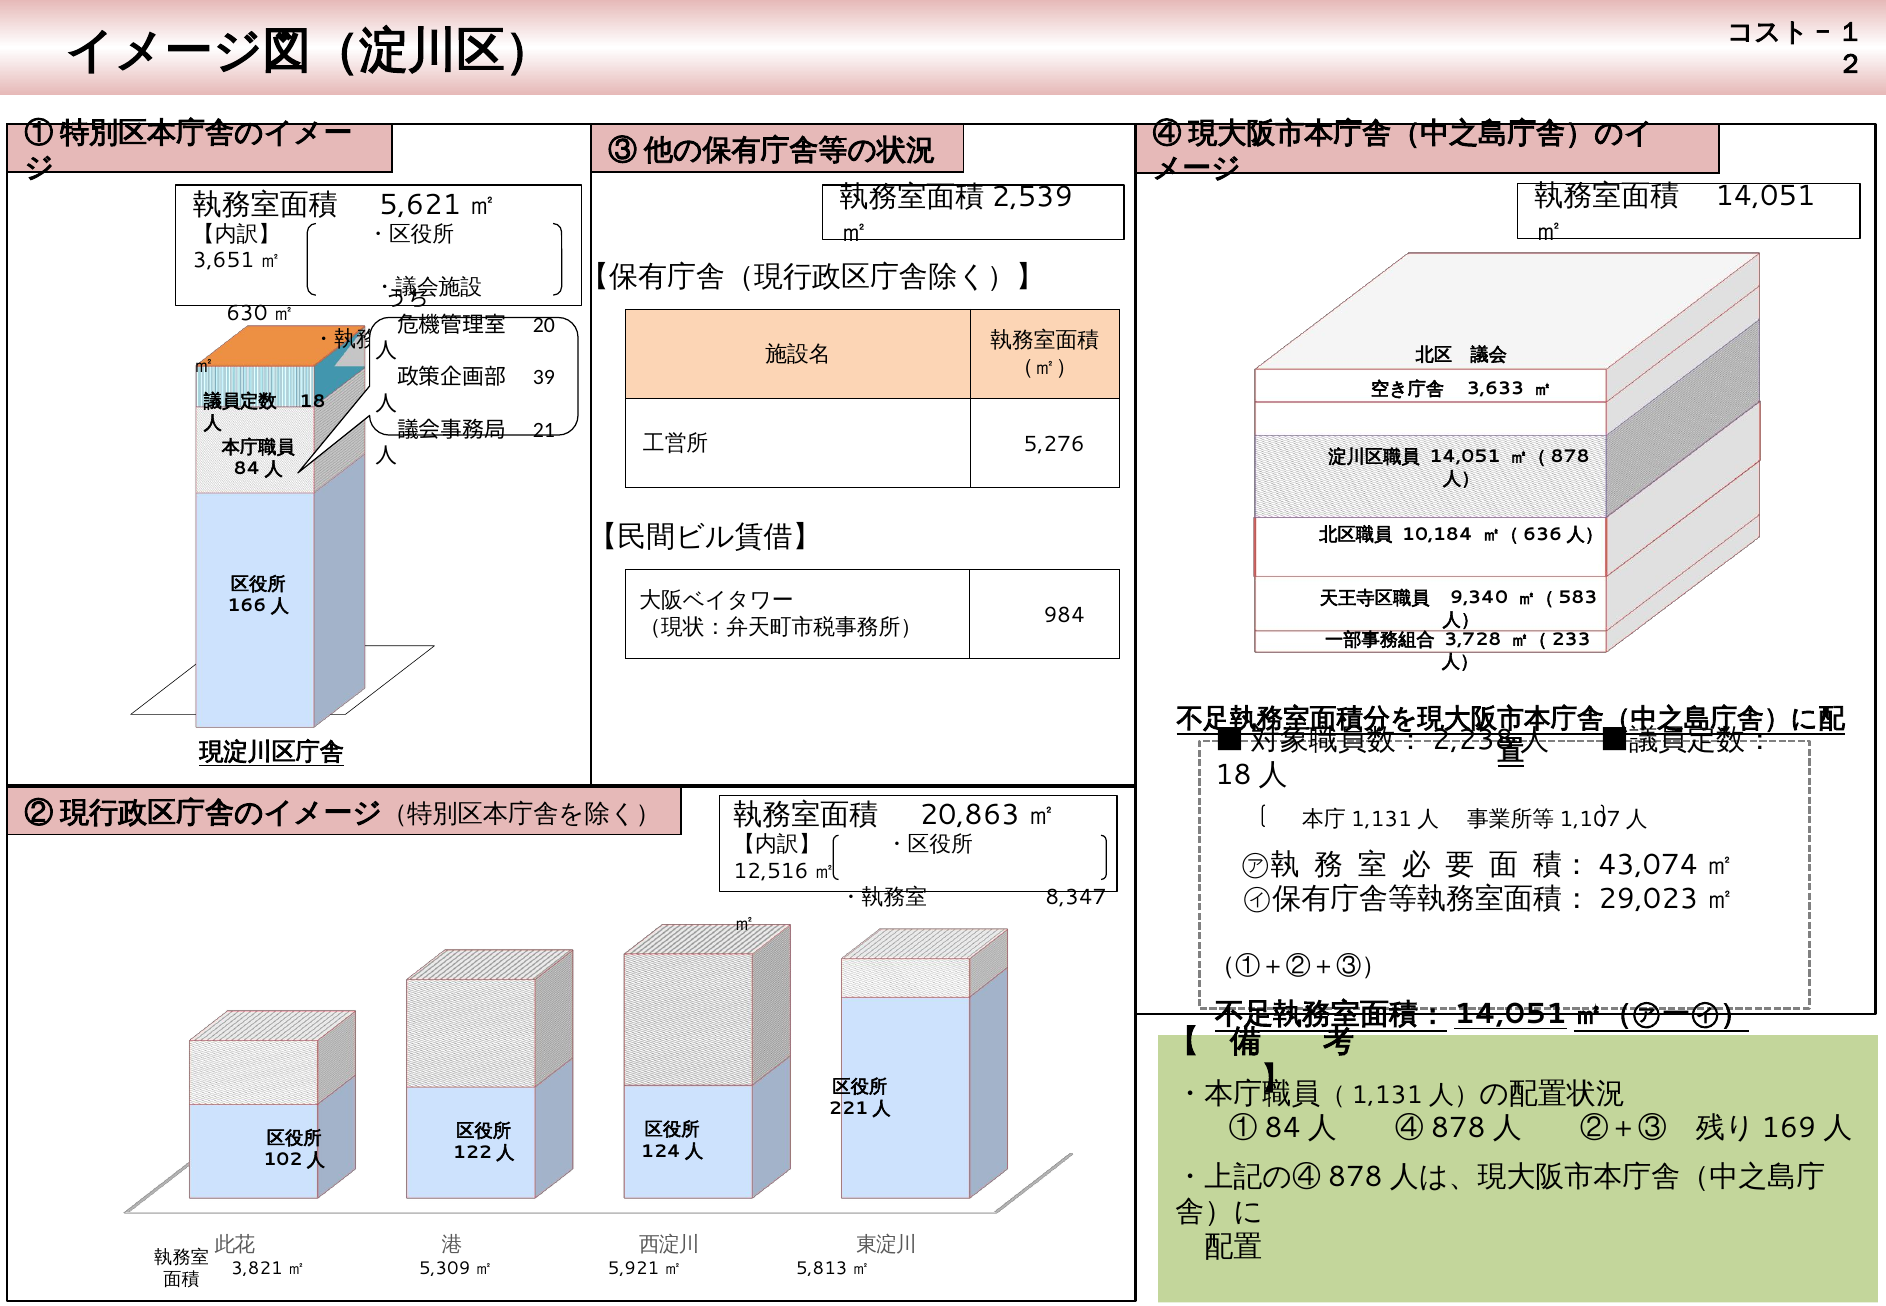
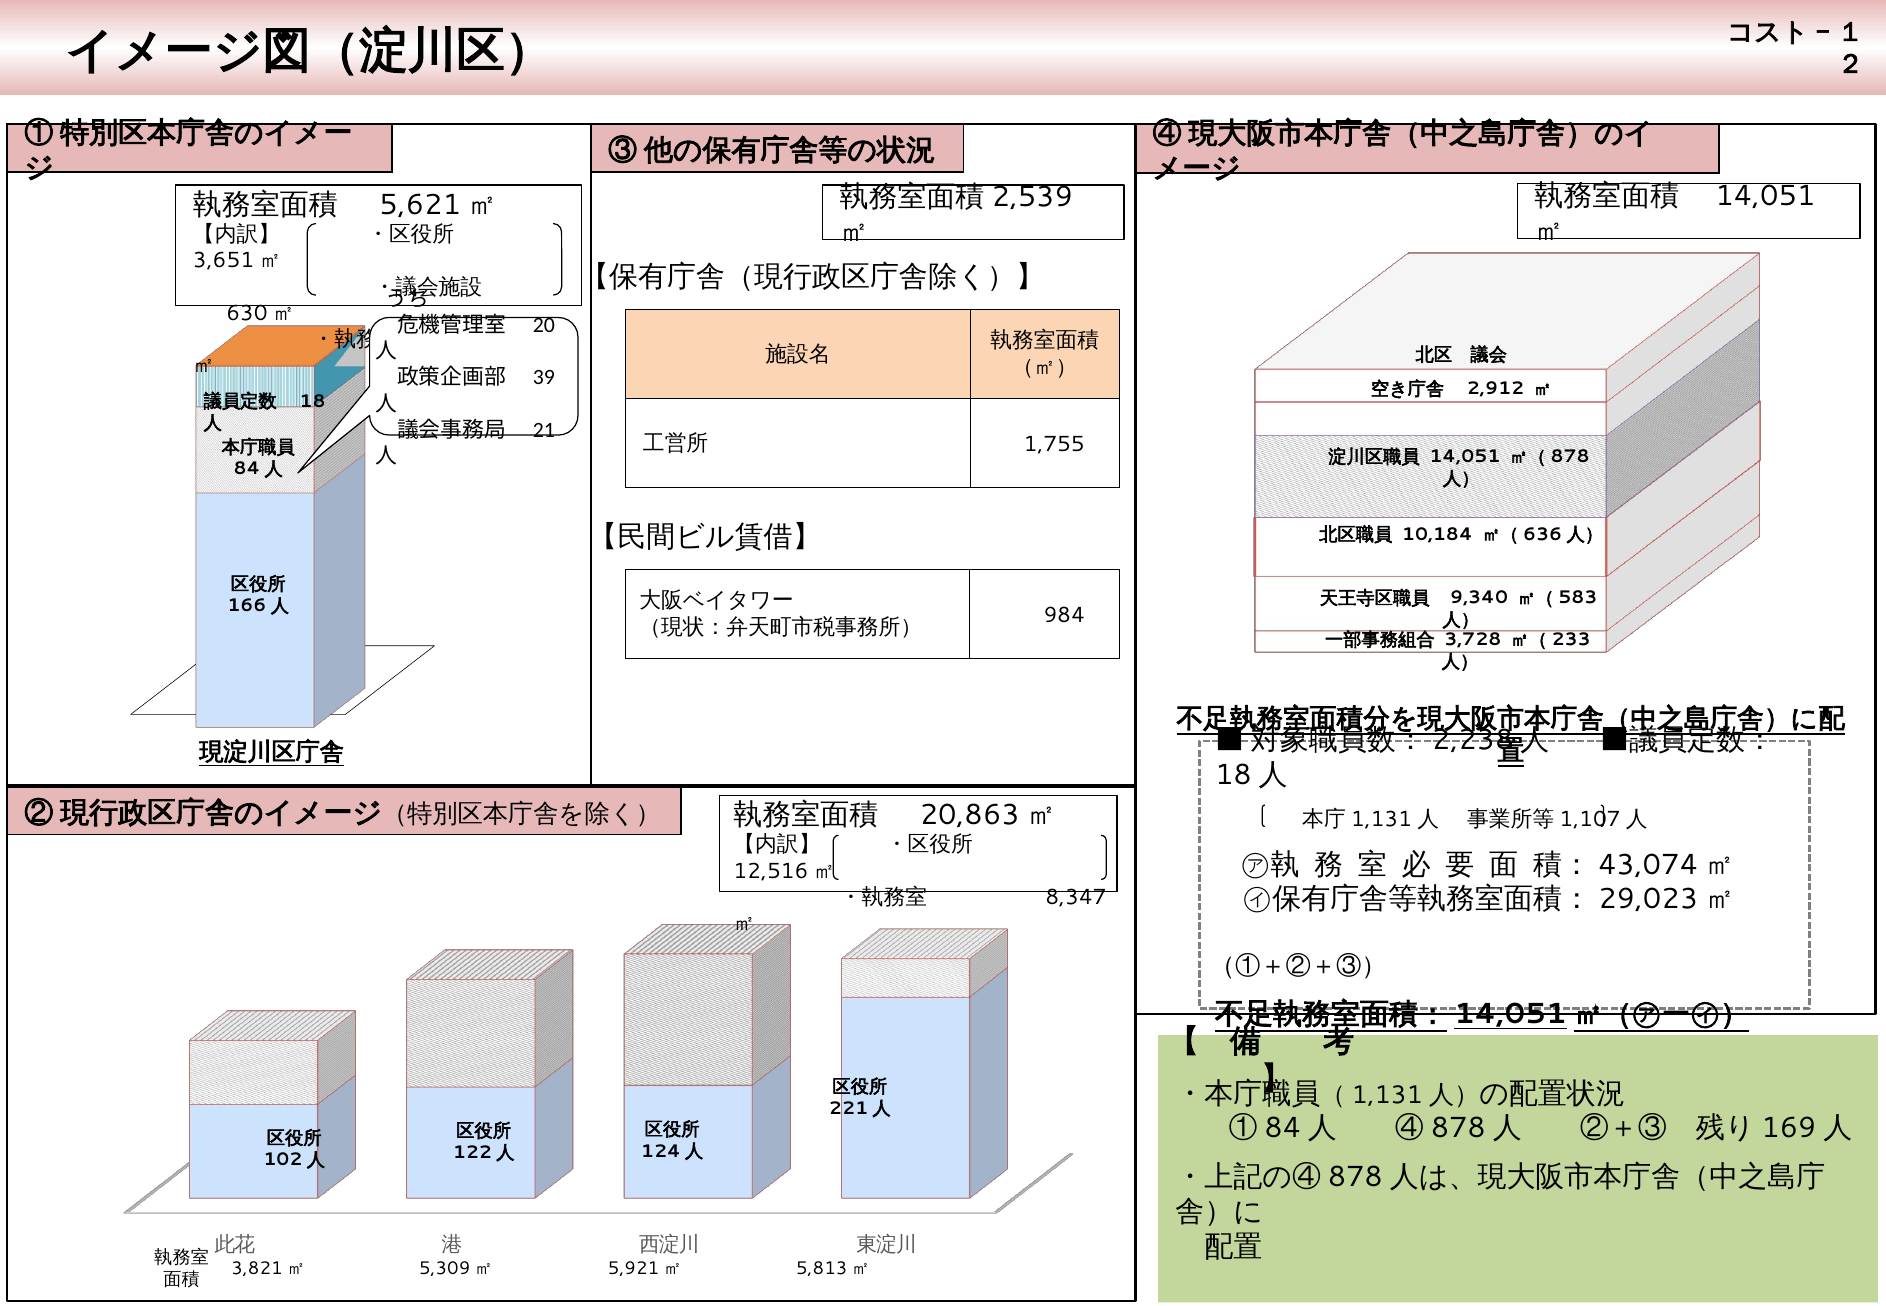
3,633: 3,633 -> 2,912
5,276: 5,276 -> 1,755
